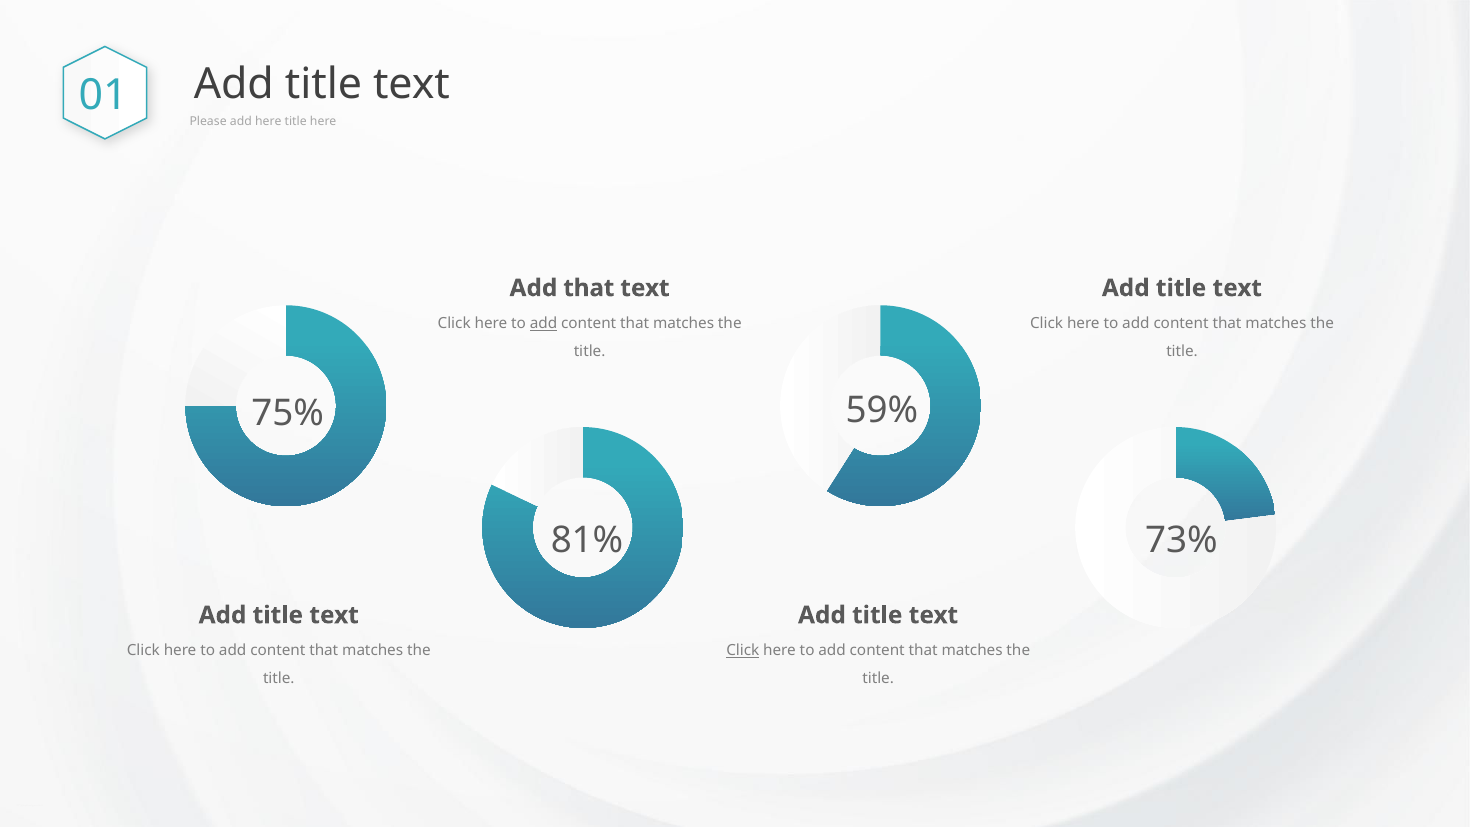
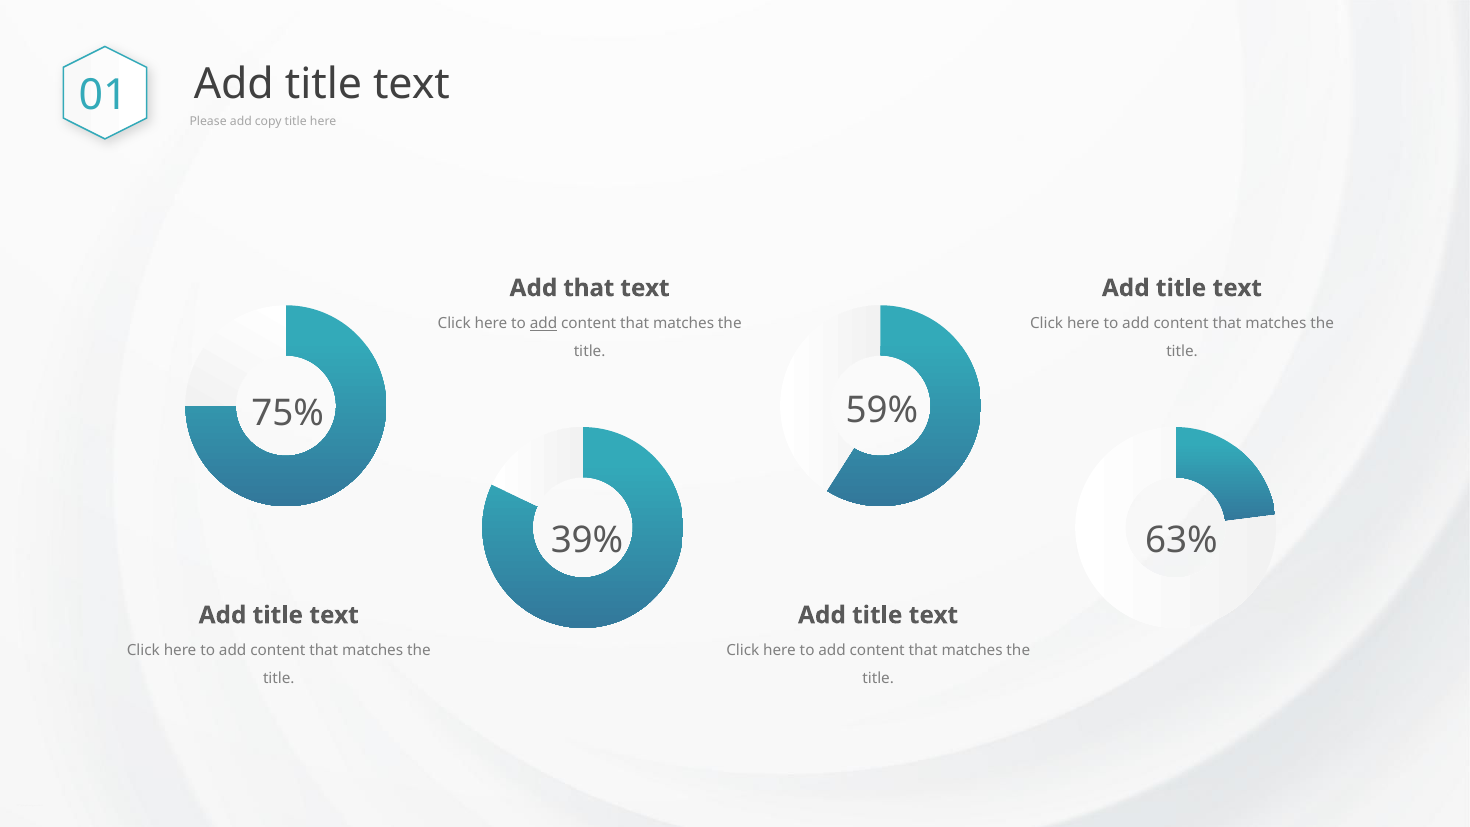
add here: here -> copy
81%: 81% -> 39%
73%: 73% -> 63%
Click at (743, 650) underline: present -> none
